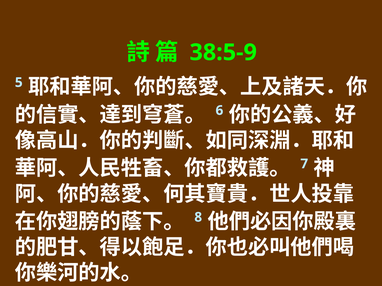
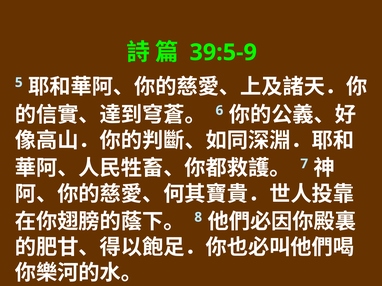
38:5-9: 38:5-9 -> 39:5-9
